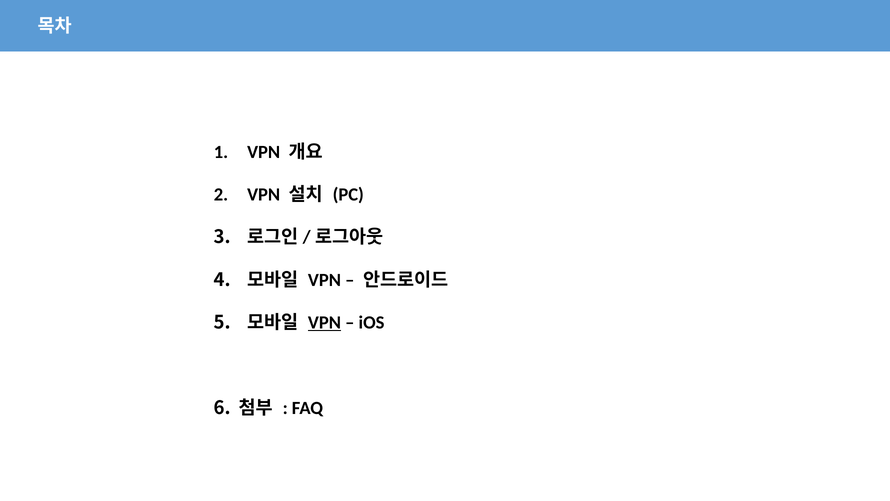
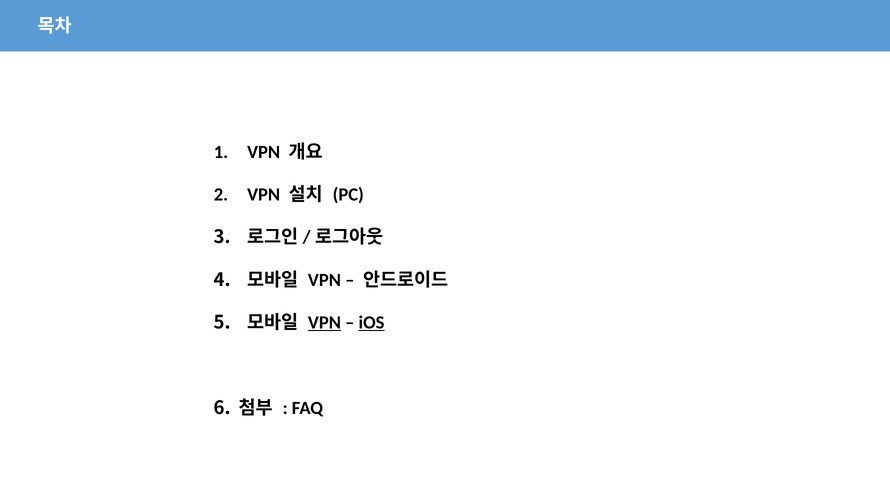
iOS underline: none -> present
